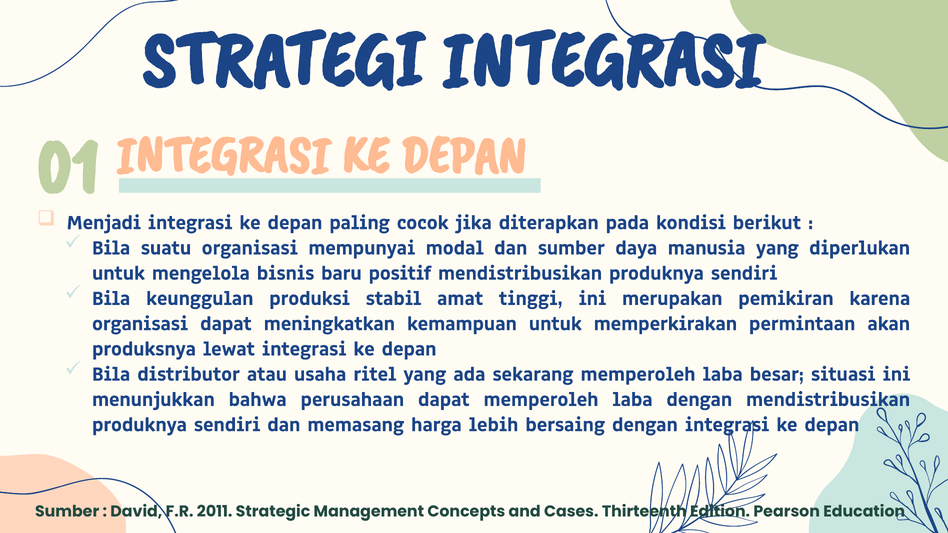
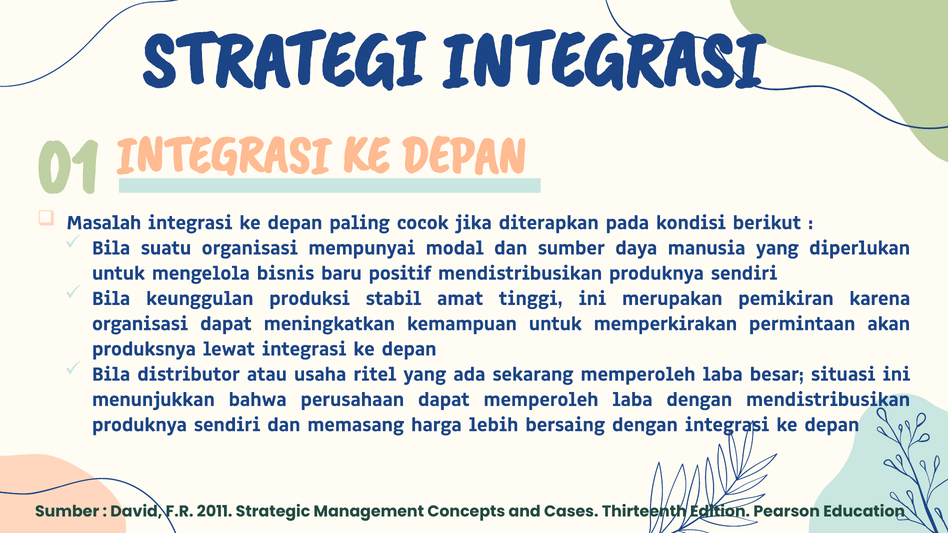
Menjadi: Menjadi -> Masalah
